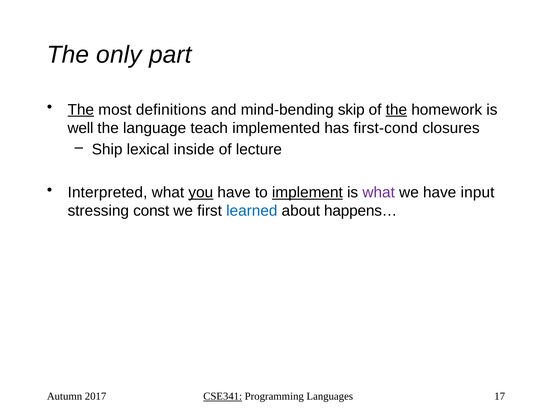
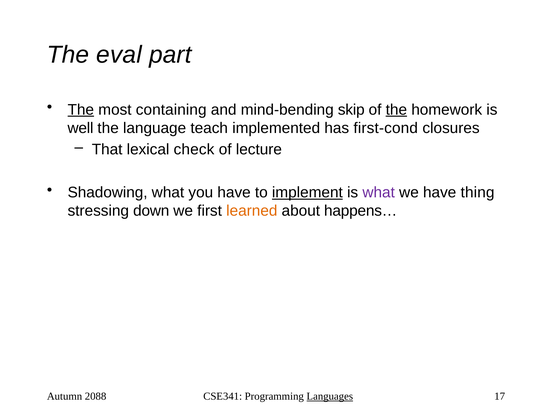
only: only -> eval
definitions: definitions -> containing
Ship: Ship -> That
inside: inside -> check
Interpreted: Interpreted -> Shadowing
you underline: present -> none
input: input -> thing
const: const -> down
learned colour: blue -> orange
2017: 2017 -> 2088
CSE341 underline: present -> none
Languages underline: none -> present
